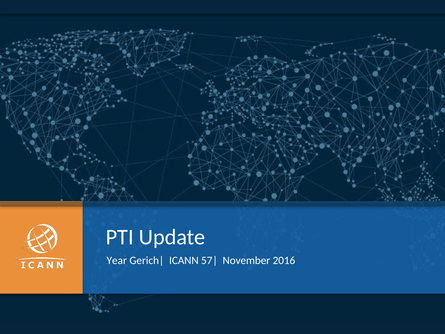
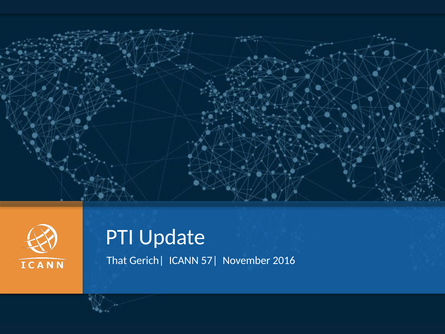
Year: Year -> That
